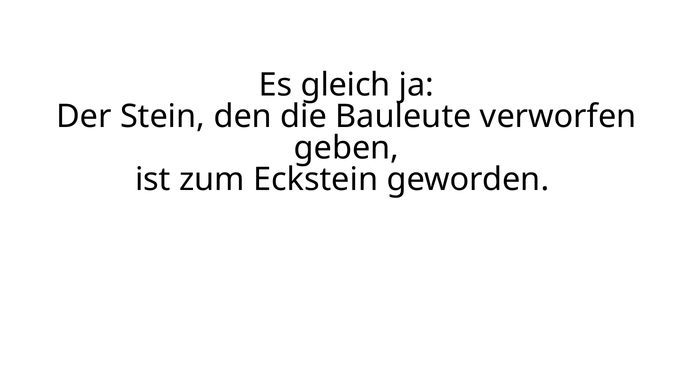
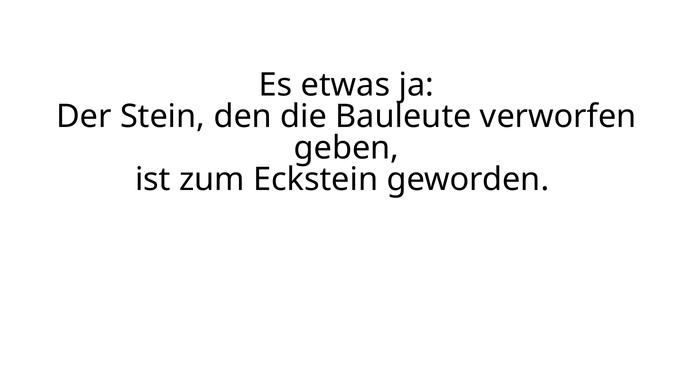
gleich: gleich -> etwas
